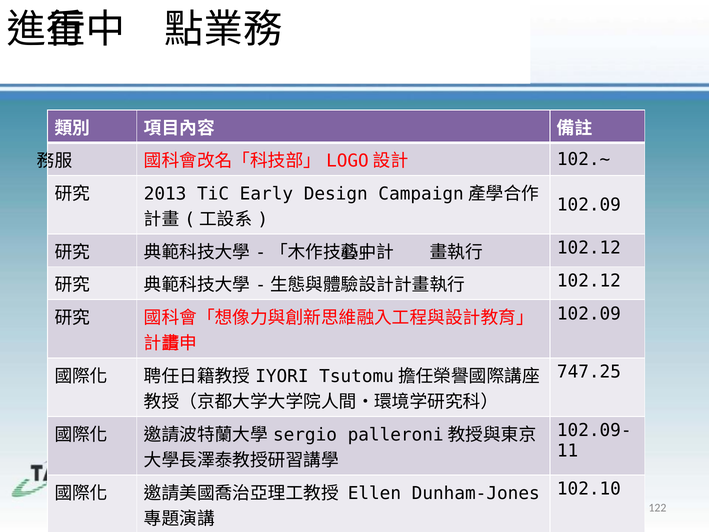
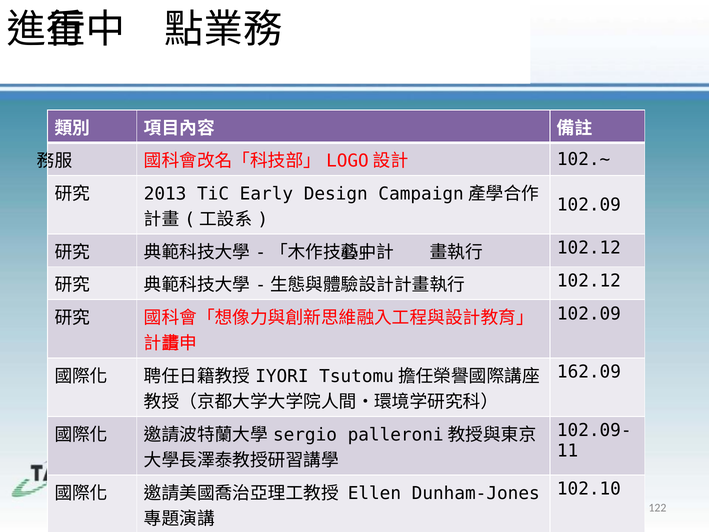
747.25: 747.25 -> 162.09
